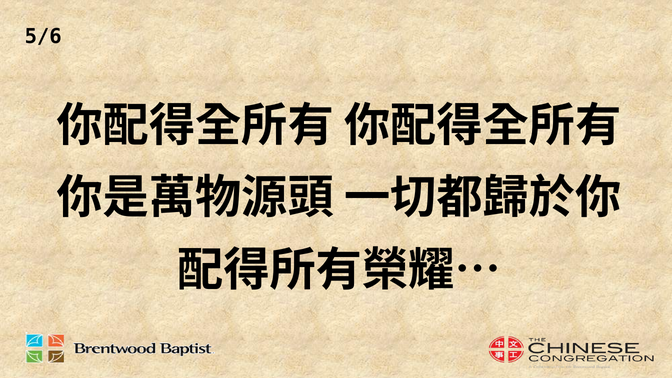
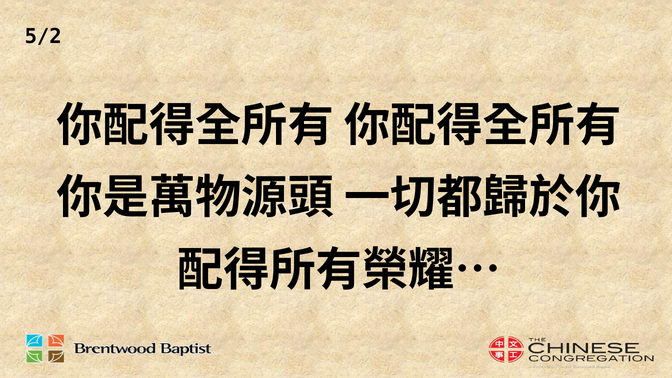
5/6: 5/6 -> 5/2
